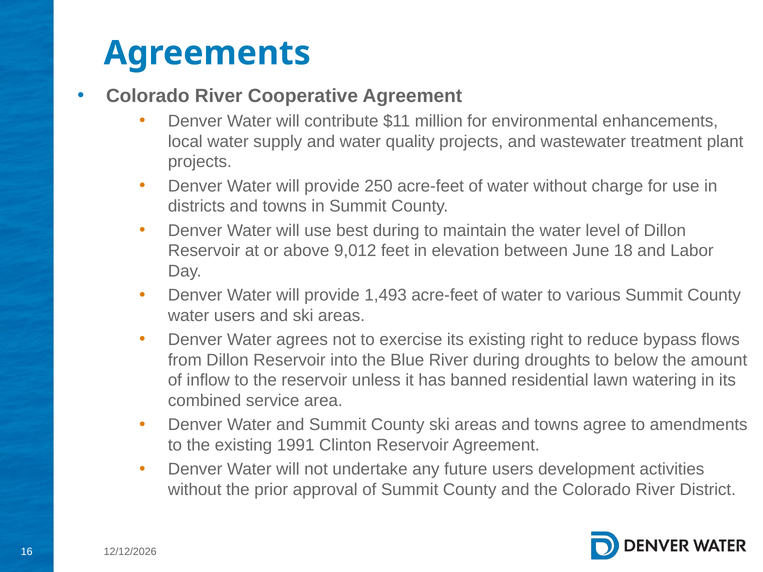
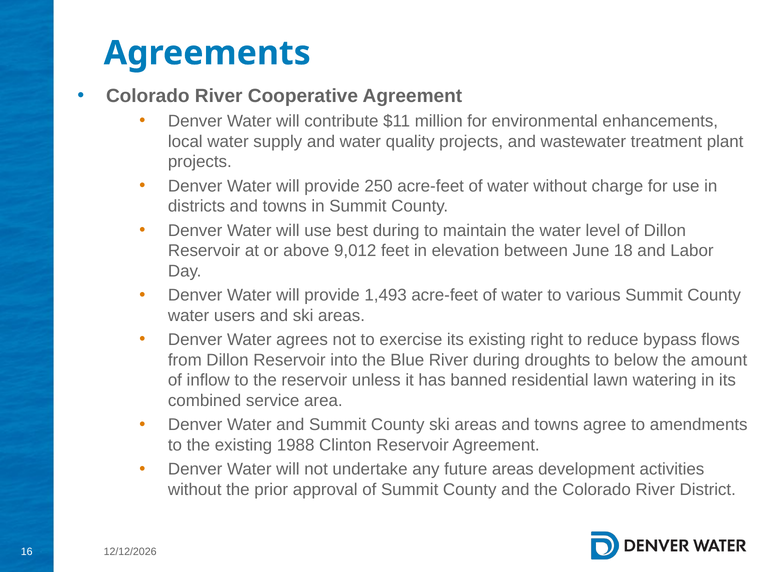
1991: 1991 -> 1988
future users: users -> areas
